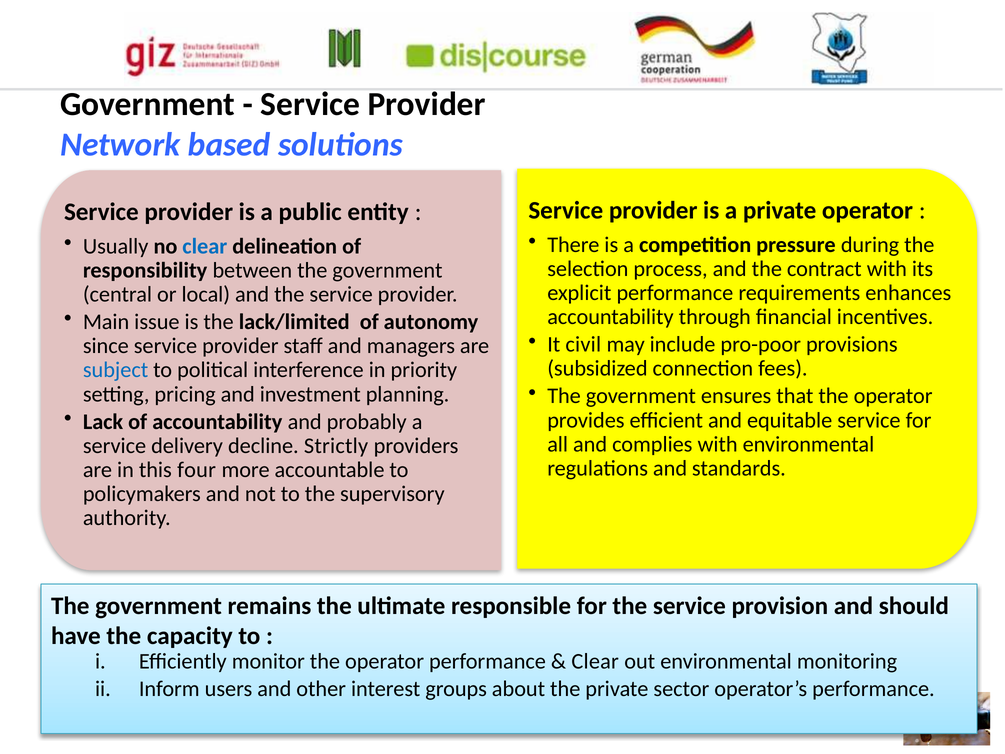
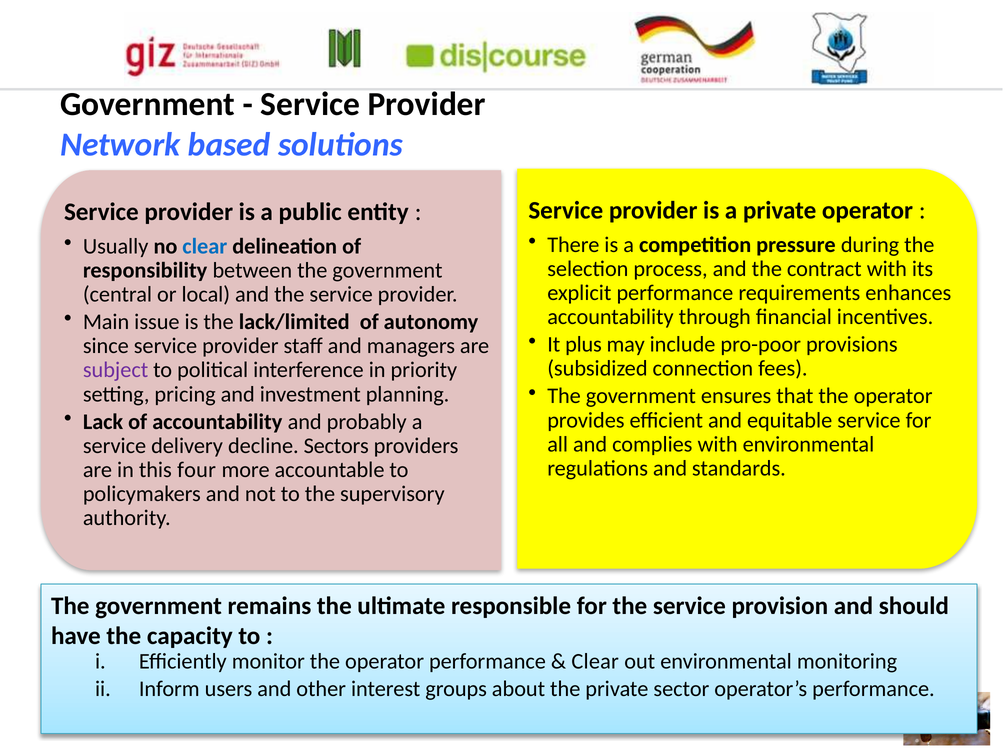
civil: civil -> plus
subject colour: blue -> purple
Strictly: Strictly -> Sectors
